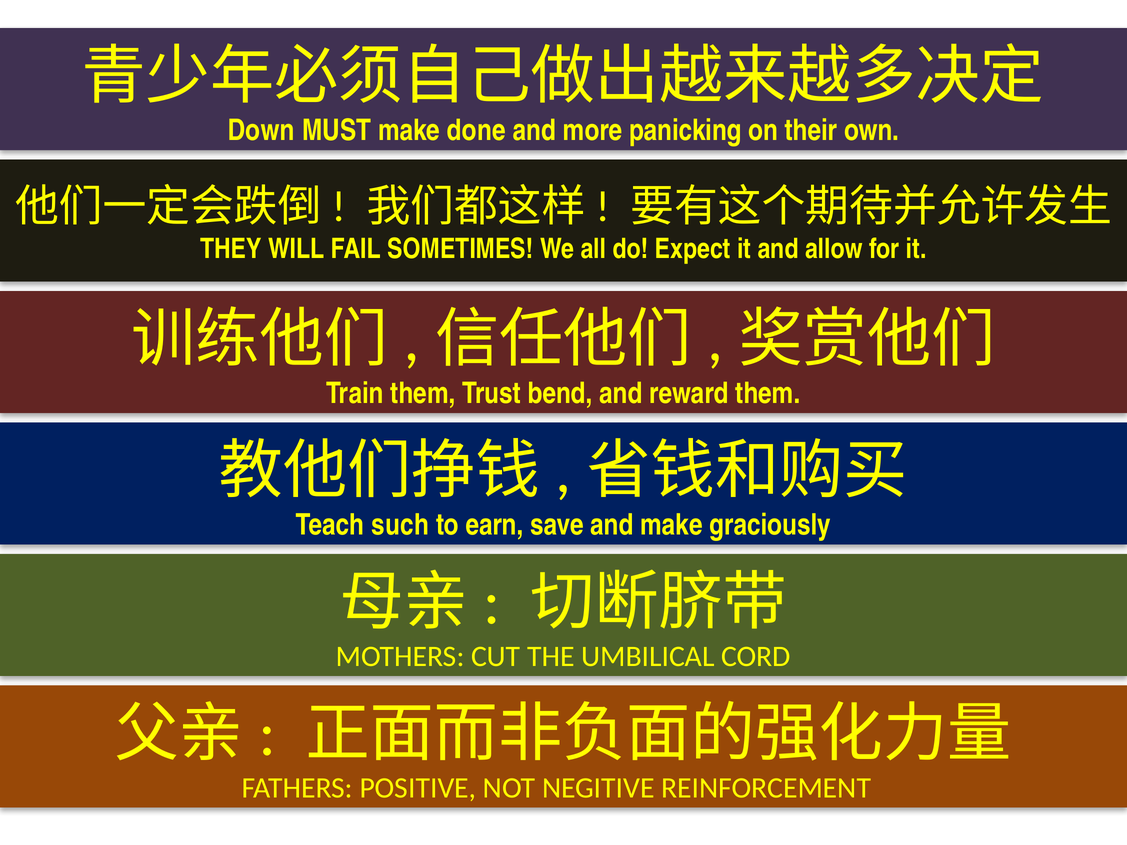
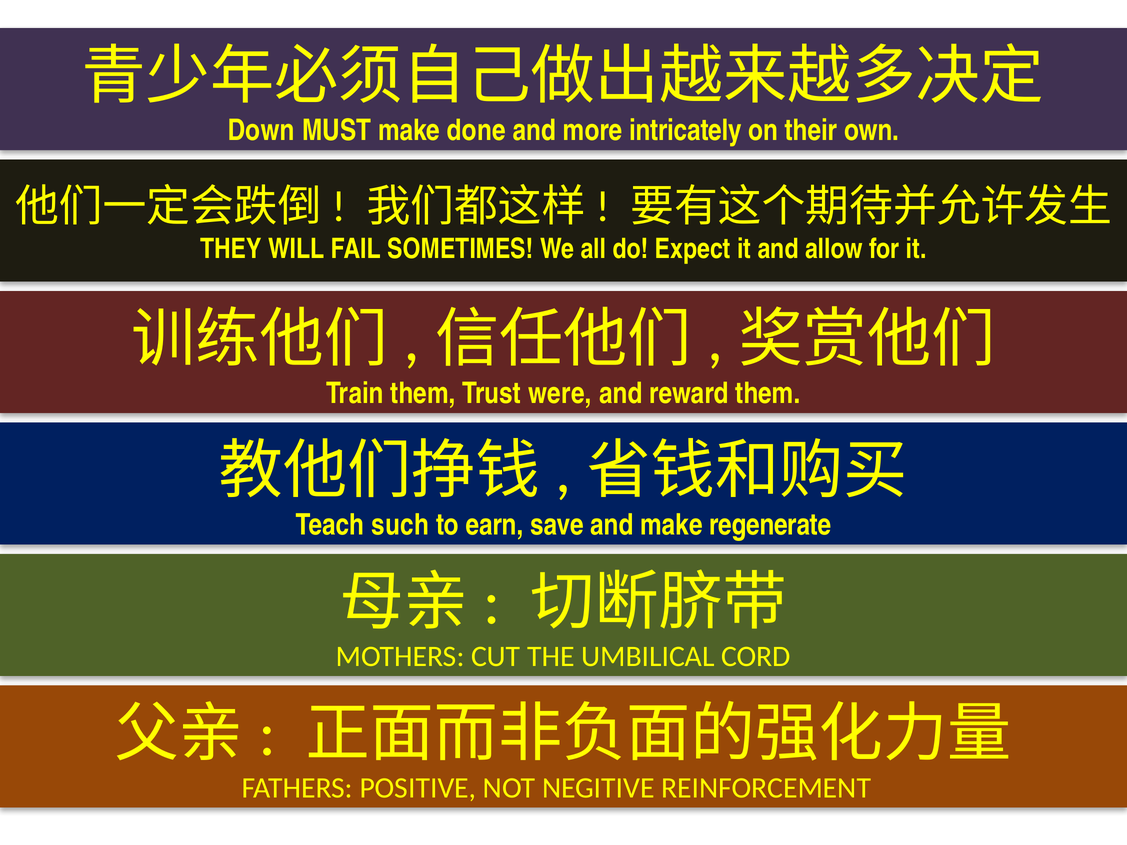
panicking: panicking -> intricately
bend: bend -> were
graciously: graciously -> regenerate
